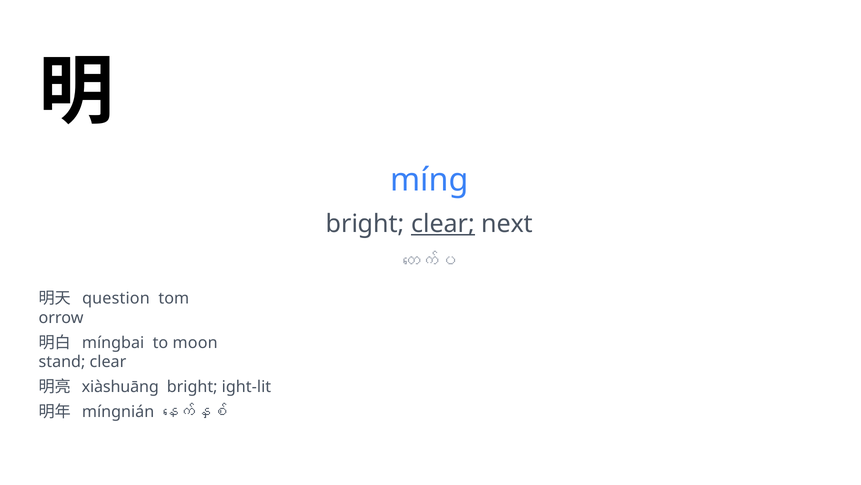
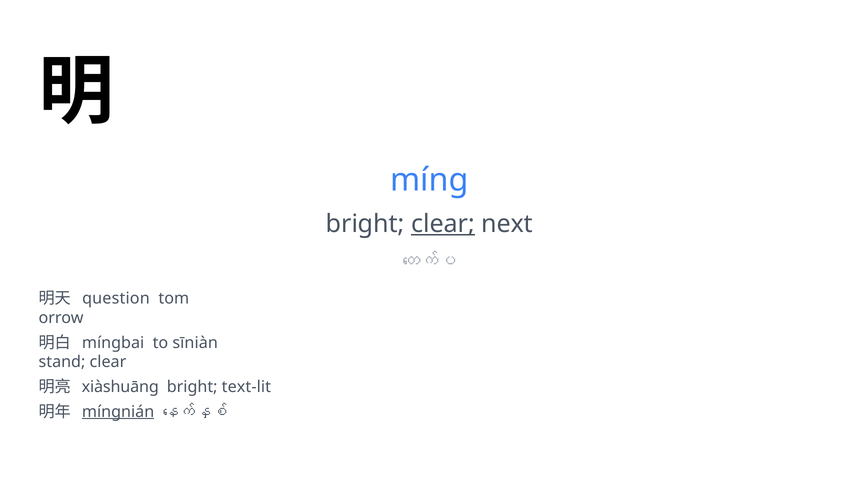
moon: moon -> sīniàn
ight-lit: ight-lit -> text-lit
míngnián underline: none -> present
